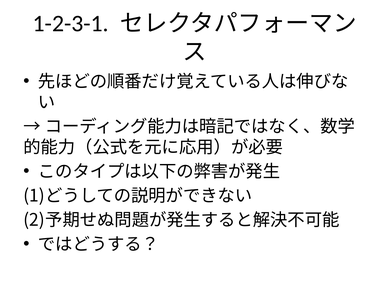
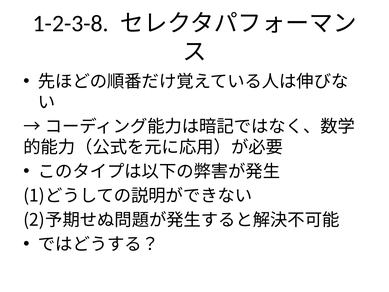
1-2-3-1: 1-2-3-1 -> 1-2-3-8
